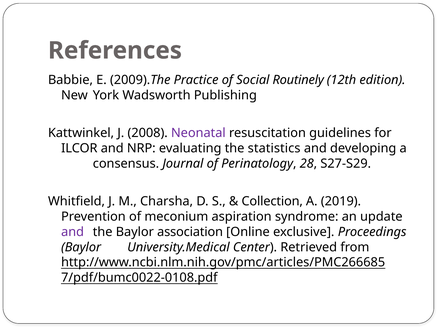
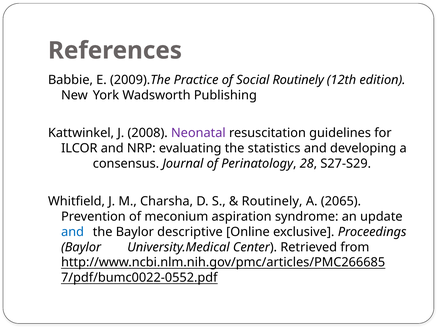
Collection at (272, 201): Collection -> Routinely
2019: 2019 -> 2065
and at (73, 232) colour: purple -> blue
association: association -> descriptive
7/pdf/bumc0022-0108.pdf: 7/pdf/bumc0022-0108.pdf -> 7/pdf/bumc0022-0552.pdf
